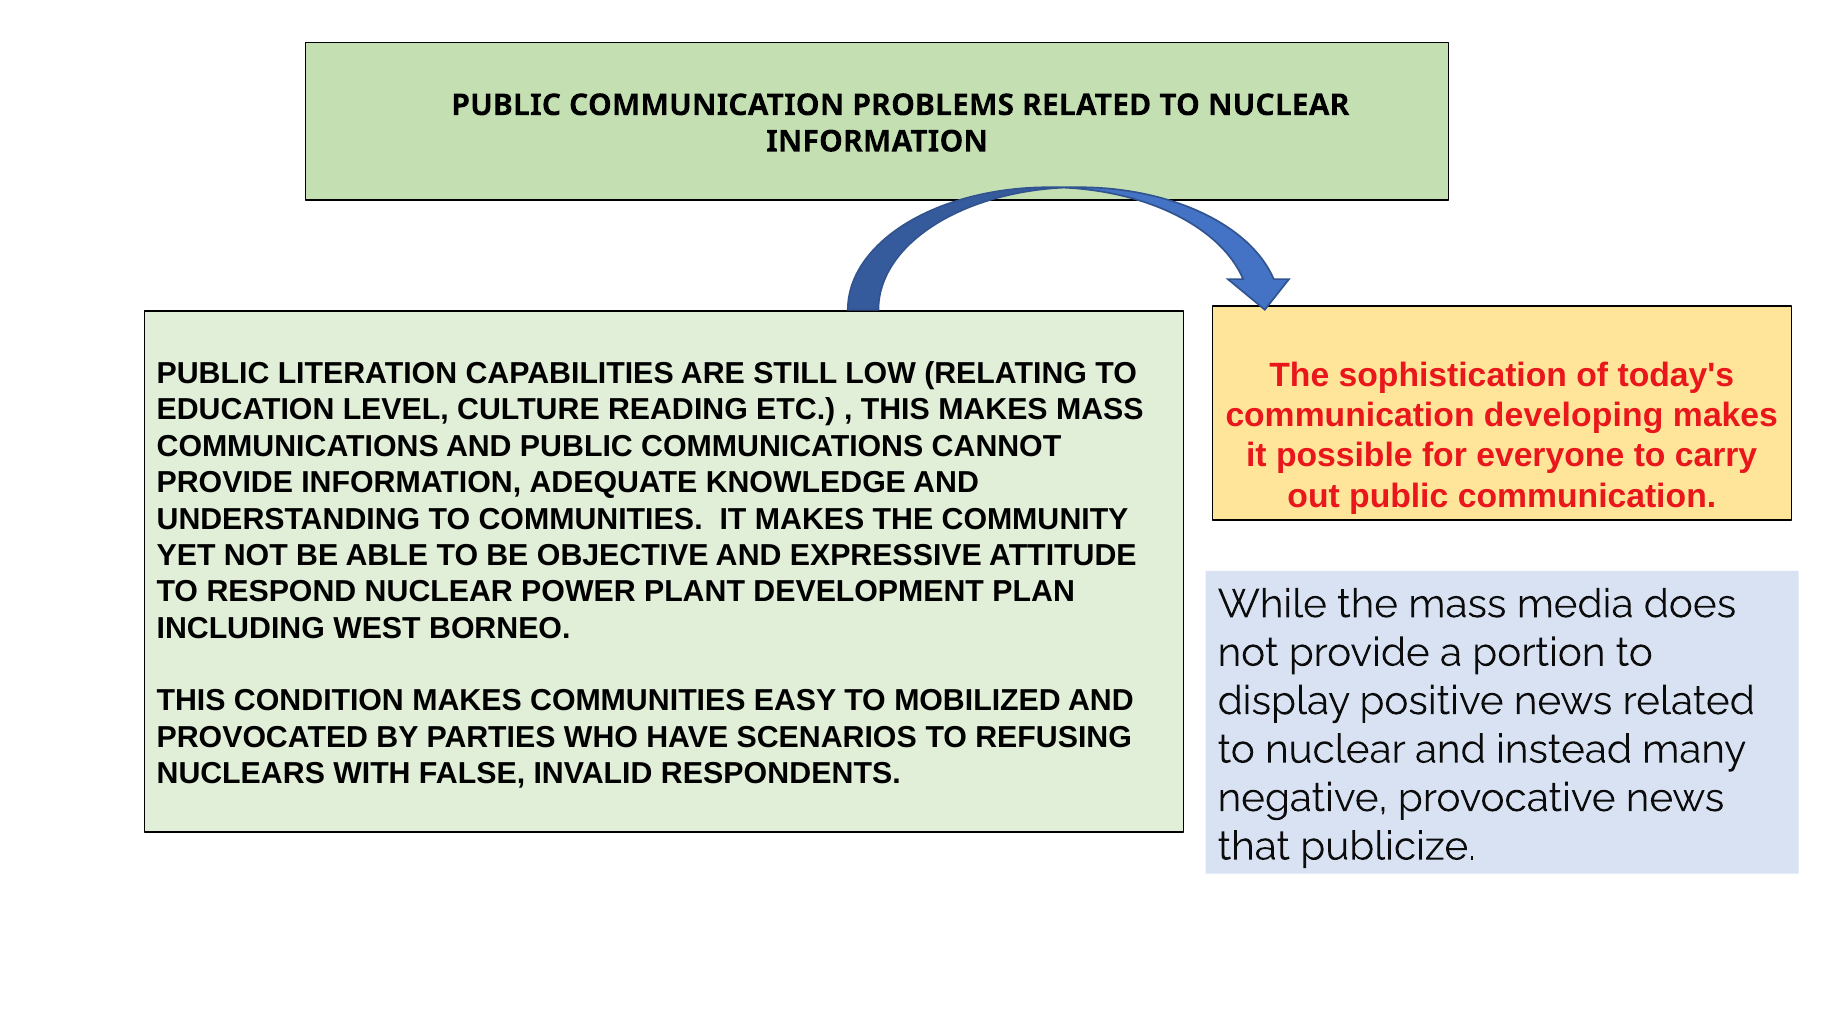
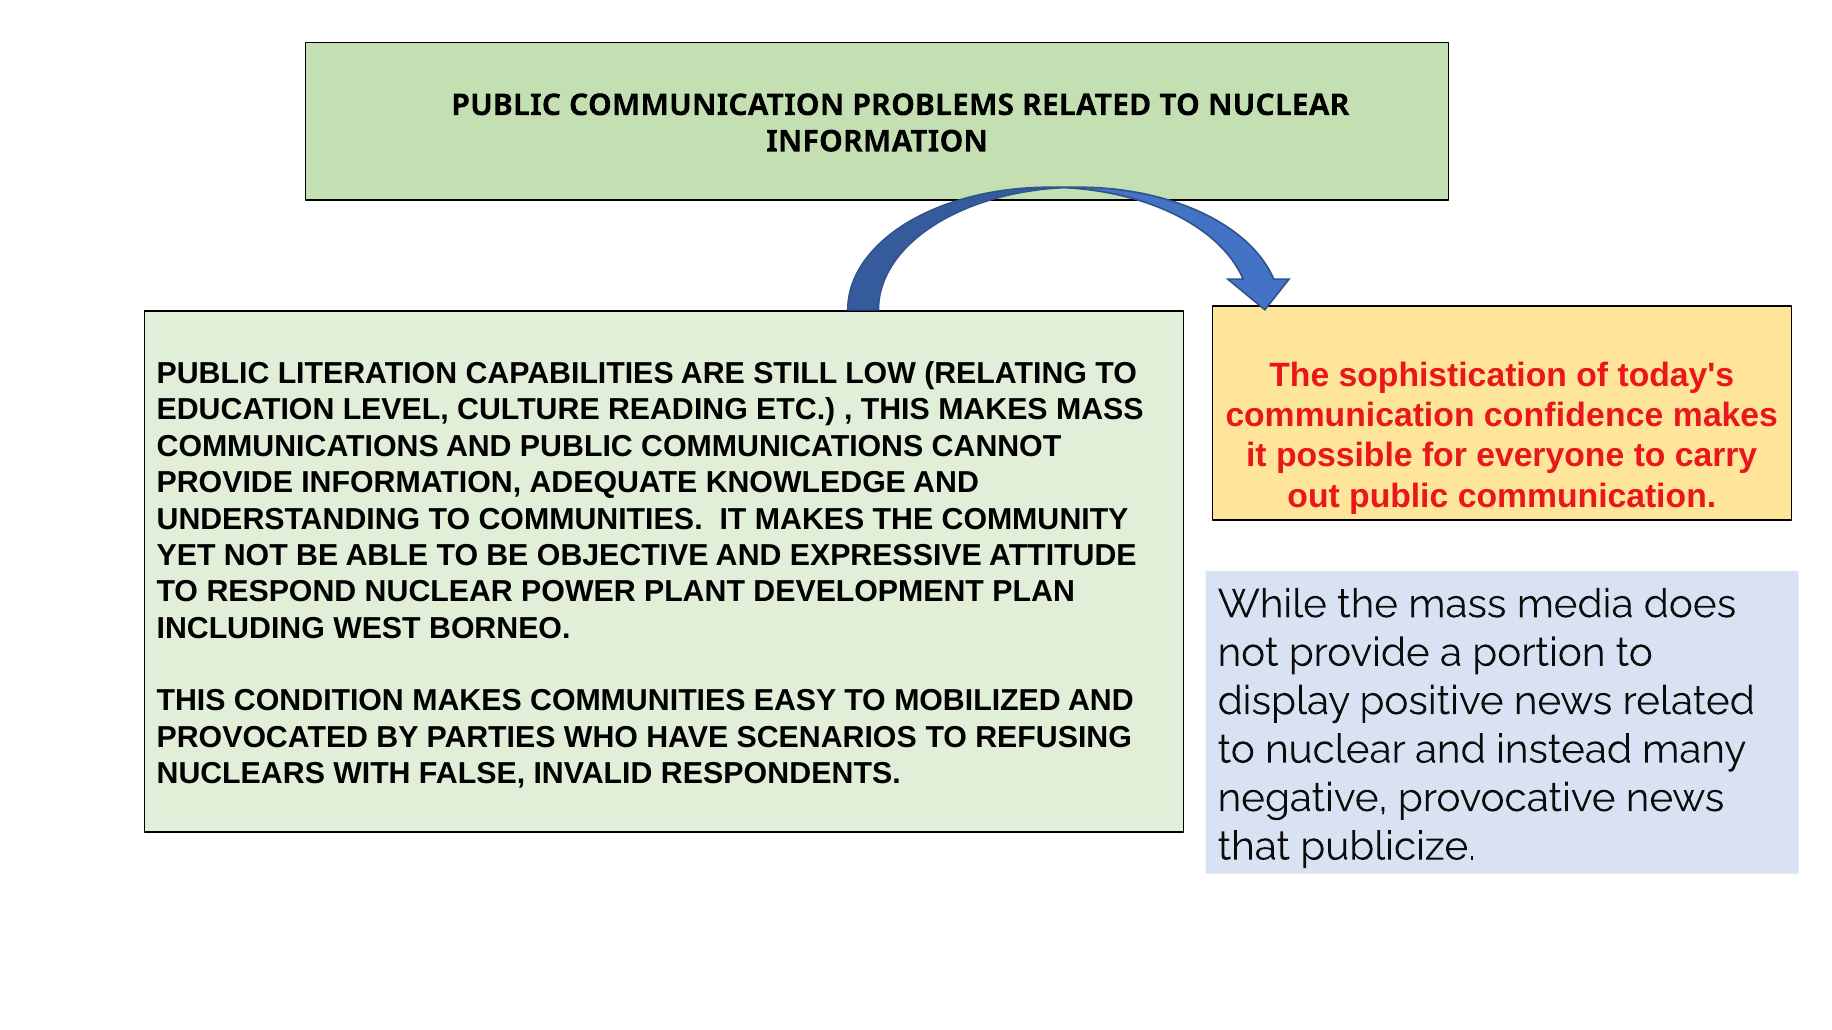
developing: developing -> confidence
